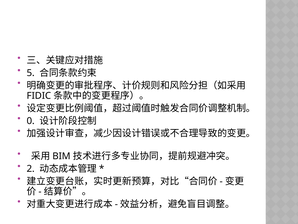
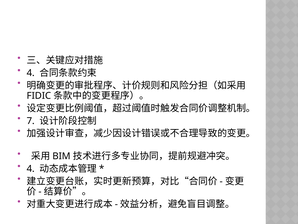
5 at (31, 73): 5 -> 4
0: 0 -> 7
2 at (31, 168): 2 -> 4
